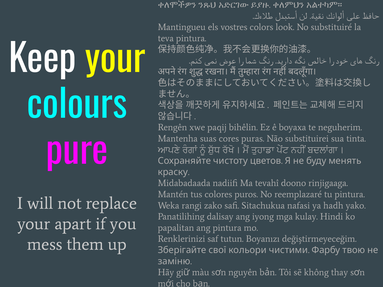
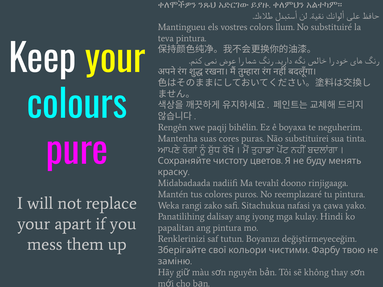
look: look -> llum
hadh: hadh -> çawa
